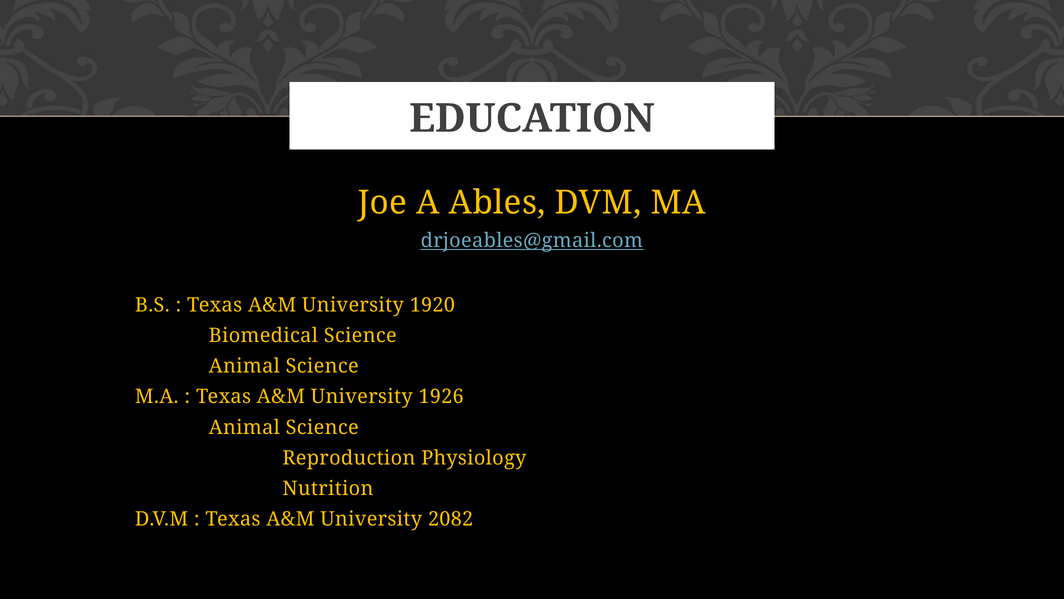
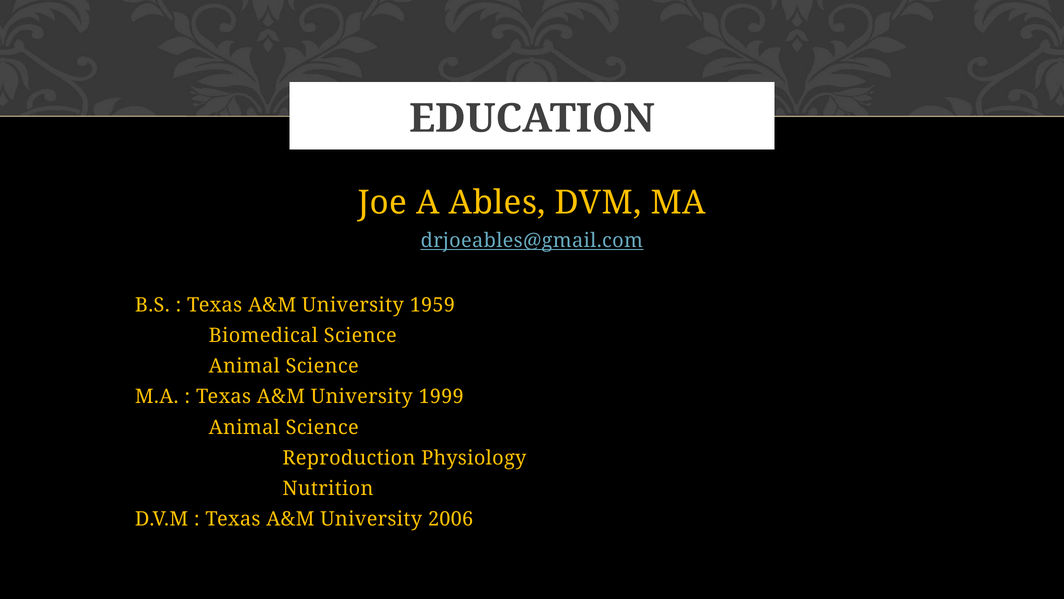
1920: 1920 -> 1959
1926: 1926 -> 1999
2082: 2082 -> 2006
